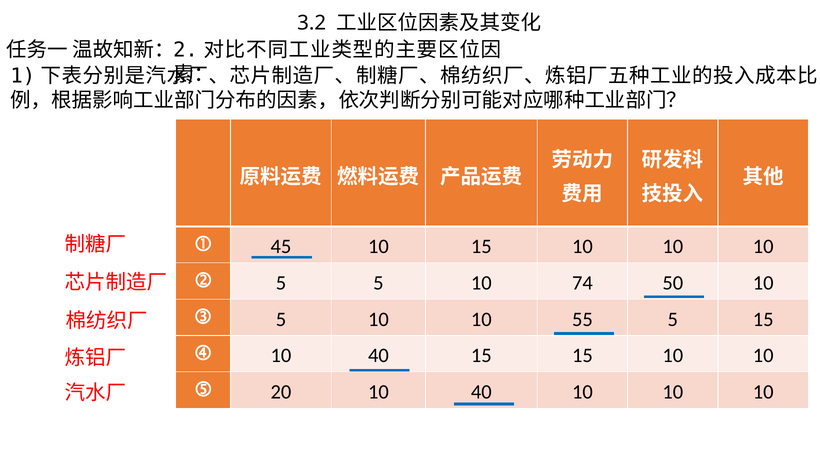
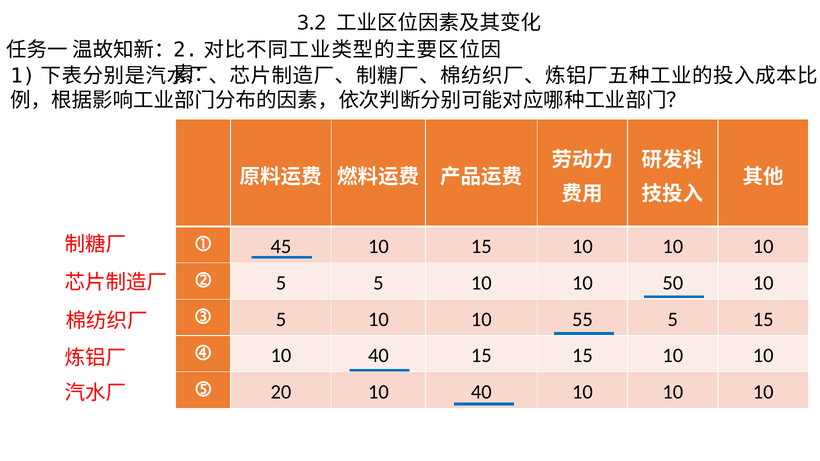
5 5 10 74: 74 -> 10
